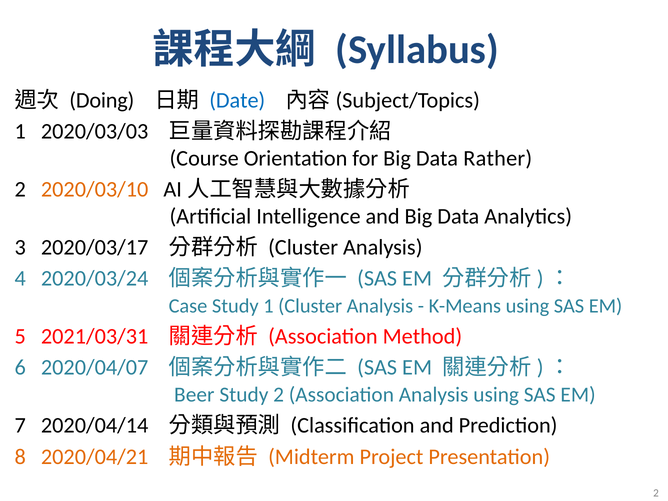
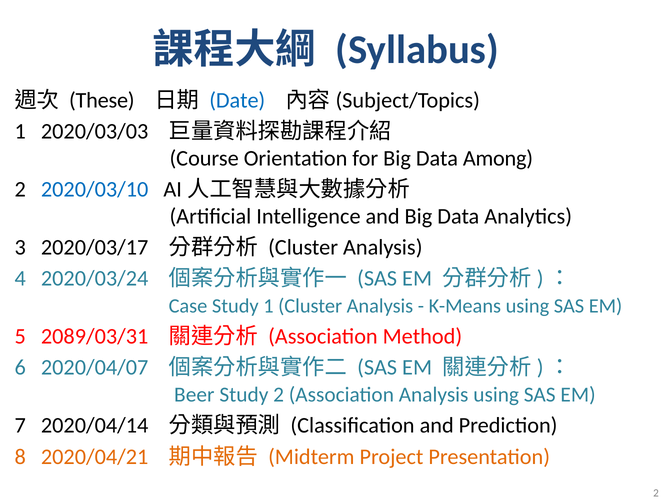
Doing: Doing -> These
Rather: Rather -> Among
2020/03/10 colour: orange -> blue
2021/03/31: 2021/03/31 -> 2089/03/31
